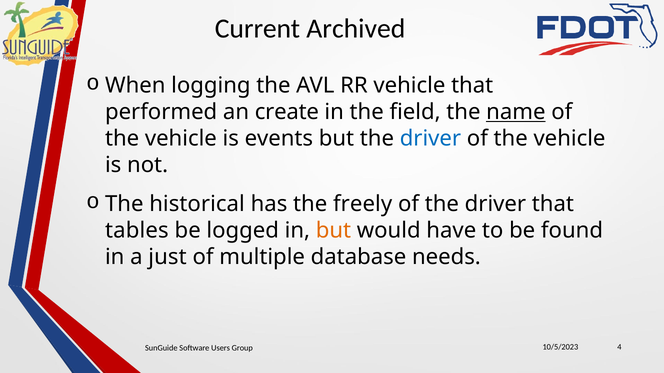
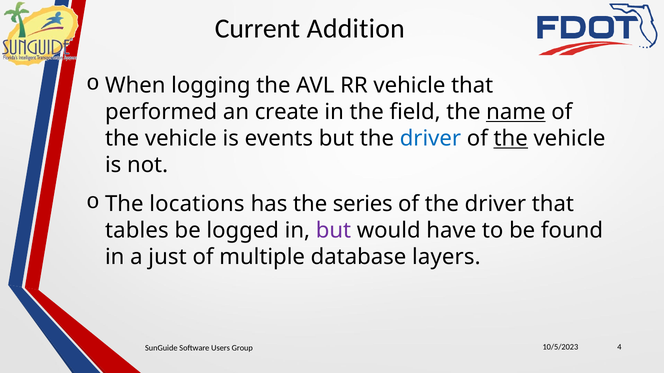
Archived: Archived -> Addition
the at (511, 139) underline: none -> present
historical: historical -> locations
freely: freely -> series
but at (333, 231) colour: orange -> purple
needs: needs -> layers
